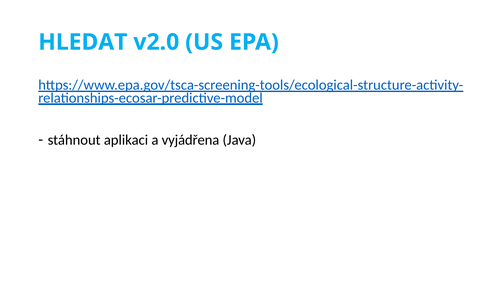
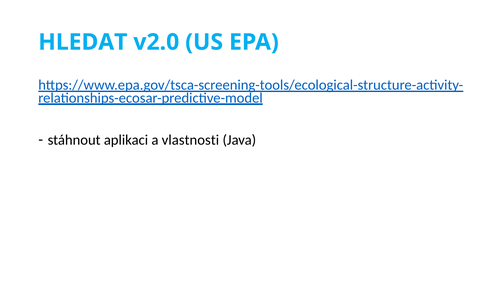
vyjádřena: vyjádřena -> vlastnosti
